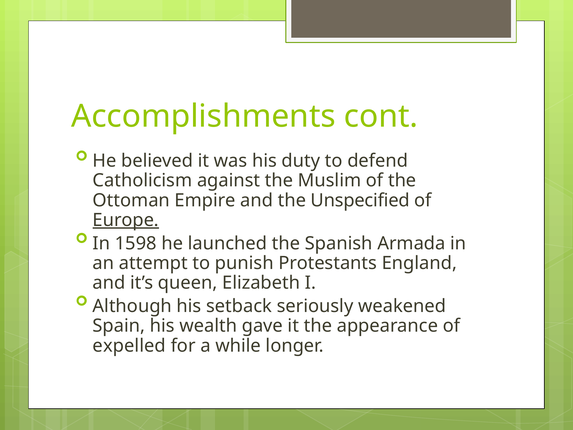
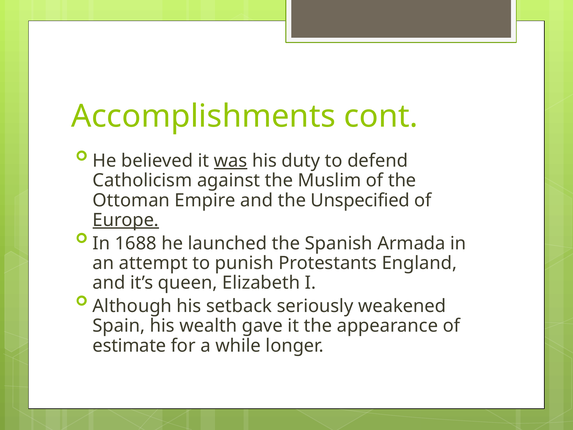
was underline: none -> present
1598: 1598 -> 1688
expelled: expelled -> estimate
